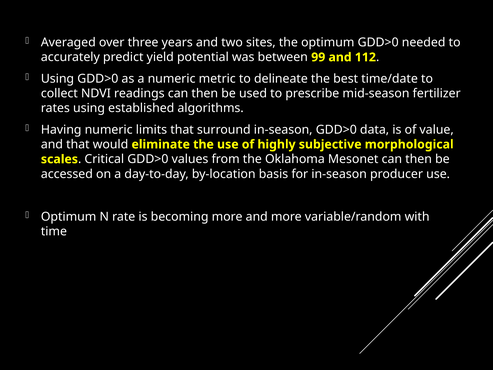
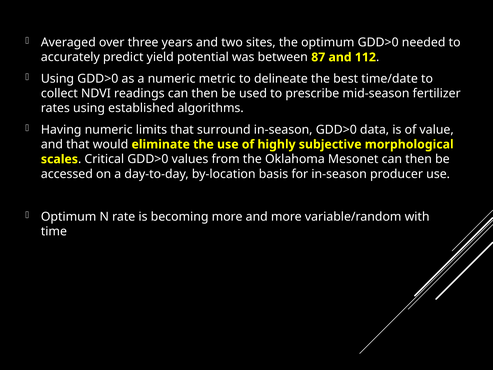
99: 99 -> 87
